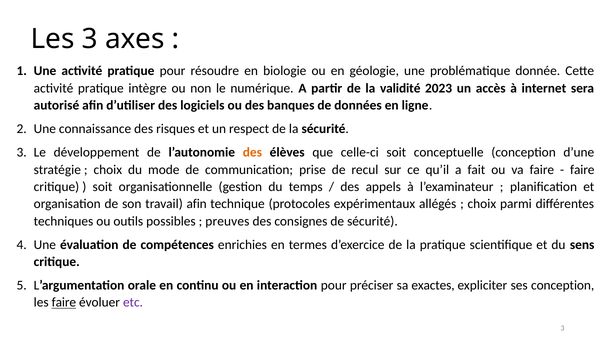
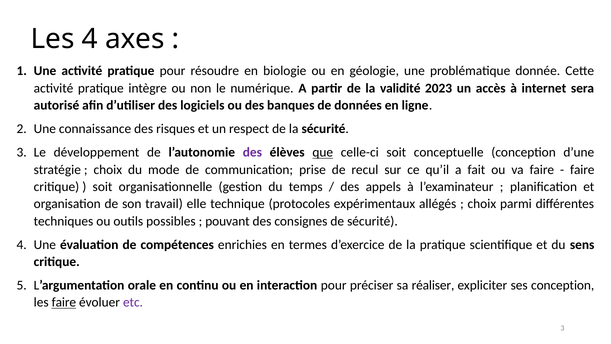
Les 3: 3 -> 4
des at (252, 152) colour: orange -> purple
que underline: none -> present
travail afin: afin -> elle
preuves: preuves -> pouvant
exactes: exactes -> réaliser
